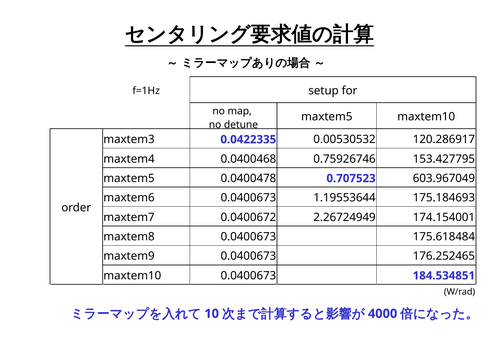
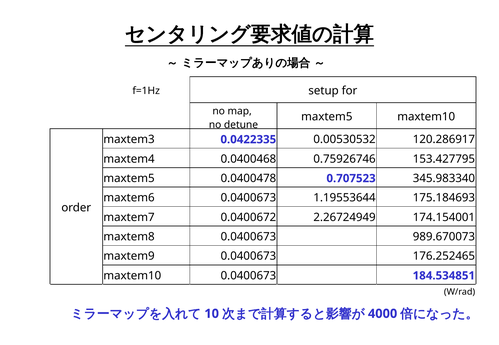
603.967049: 603.967049 -> 345.983340
175.618484: 175.618484 -> 989.670073
